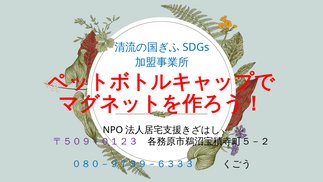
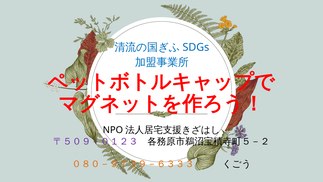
０８０－９７３９－６３３３ colour: blue -> orange
